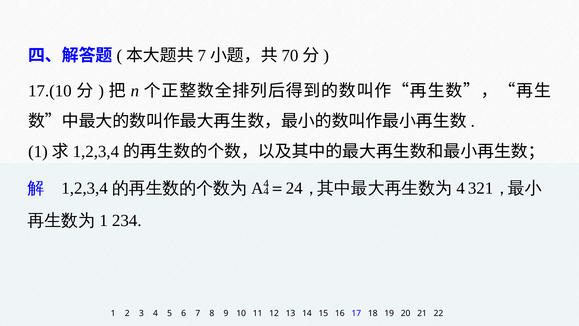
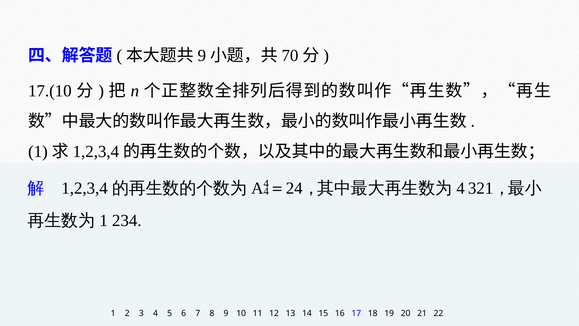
7 at (202, 56): 7 -> 9
